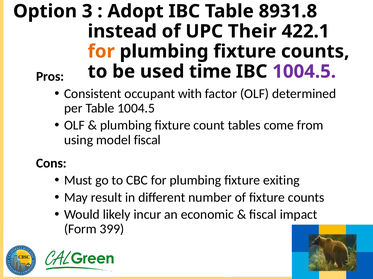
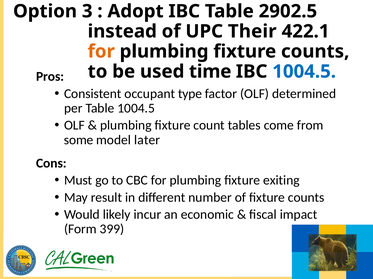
8931.8: 8931.8 -> 2902.5
1004.5 at (304, 72) colour: purple -> blue
with: with -> type
using: using -> some
model fiscal: fiscal -> later
